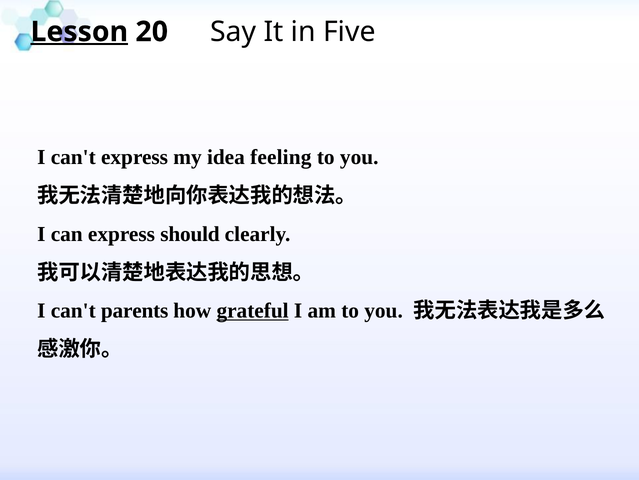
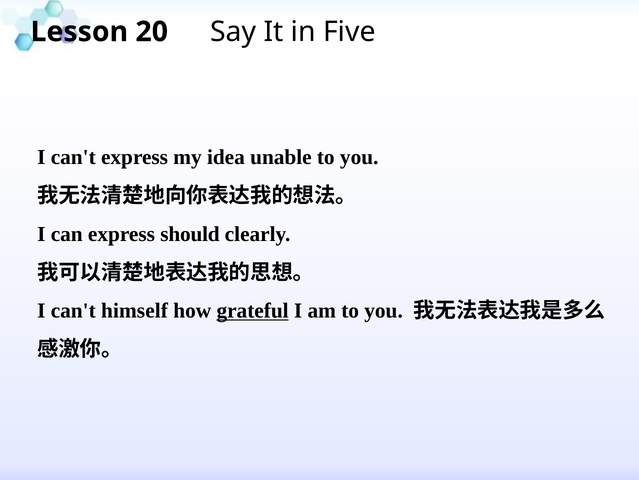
Lesson underline: present -> none
feeling: feeling -> unable
parents: parents -> himself
